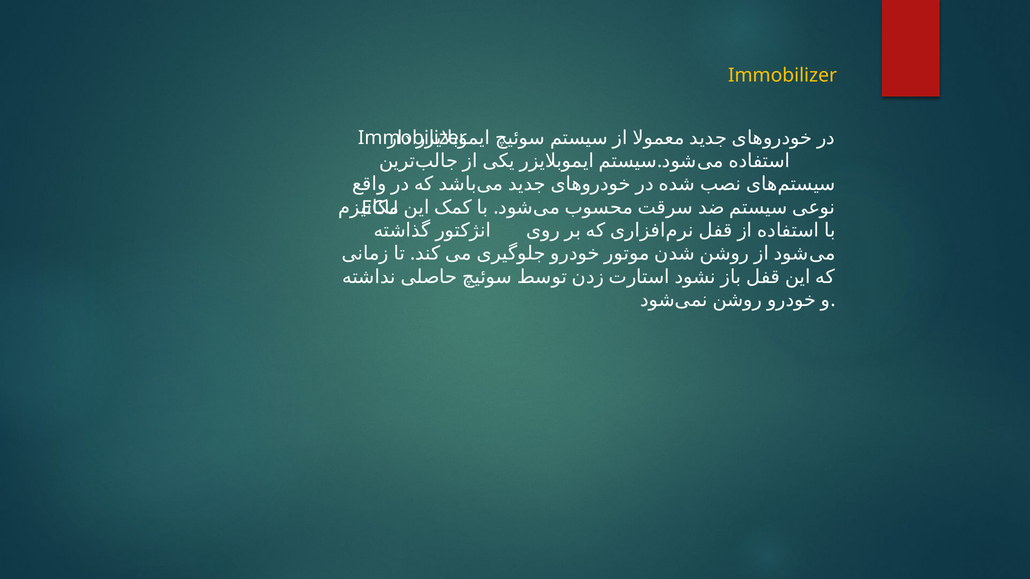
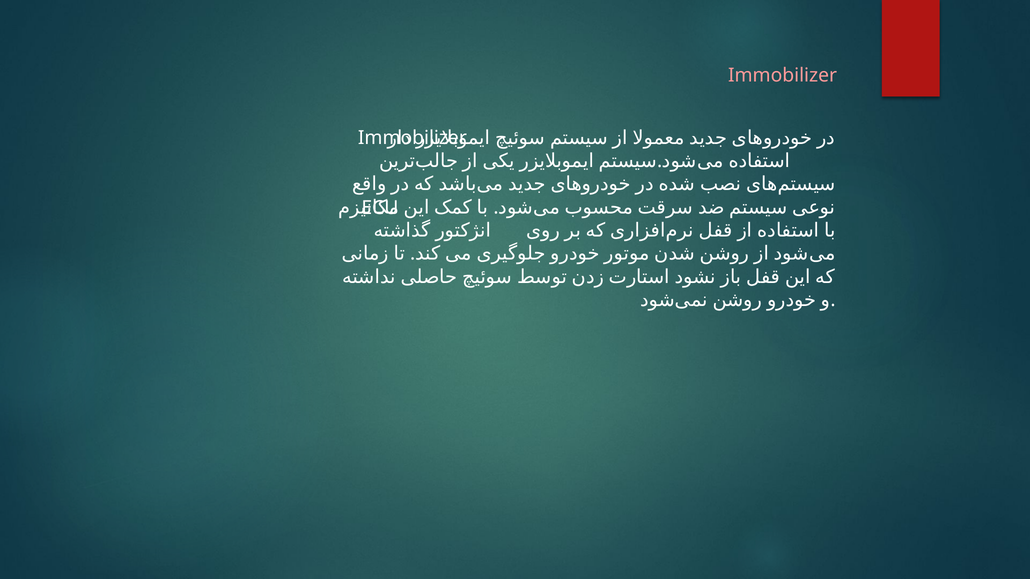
Immobilizer at (783, 76) colour: yellow -> pink
